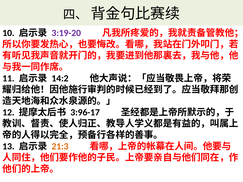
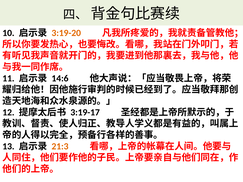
3:19-20 colour: purple -> orange
14:2: 14:2 -> 14:6
3:96-17: 3:96-17 -> 3:19-17
